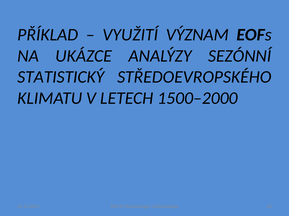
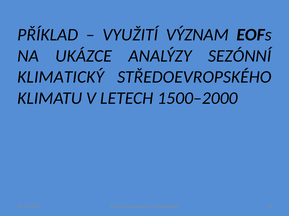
STATISTICKÝ: STATISTICKÝ -> KLIMATICKÝ
